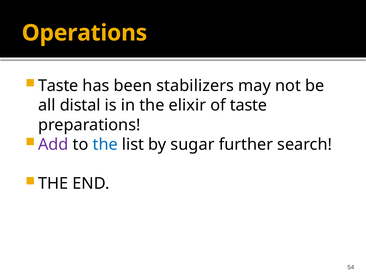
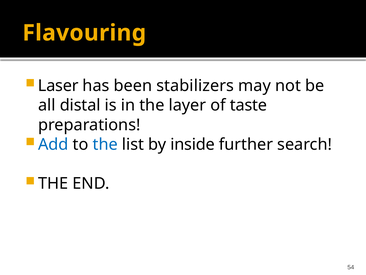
Operations: Operations -> Flavouring
Taste at (58, 86): Taste -> Laser
elixir: elixir -> layer
Add colour: purple -> blue
sugar: sugar -> inside
